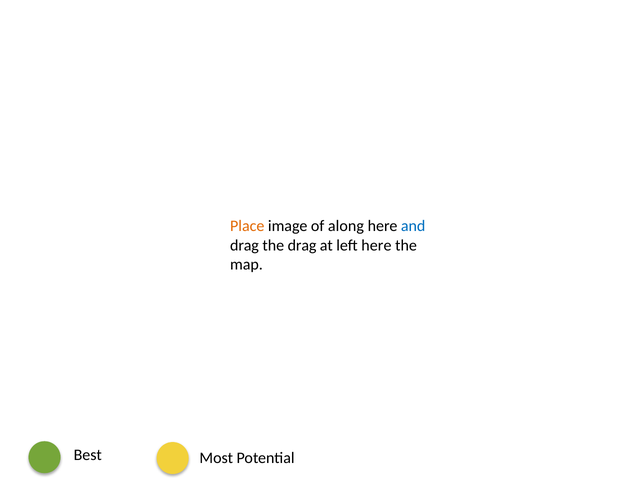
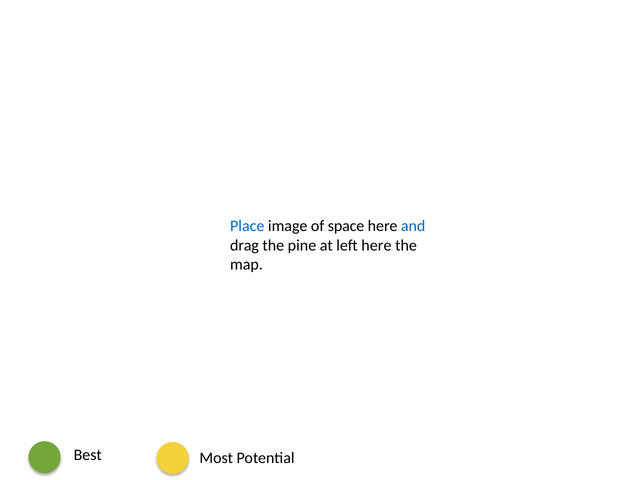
Place colour: orange -> blue
along: along -> space
the drag: drag -> pine
